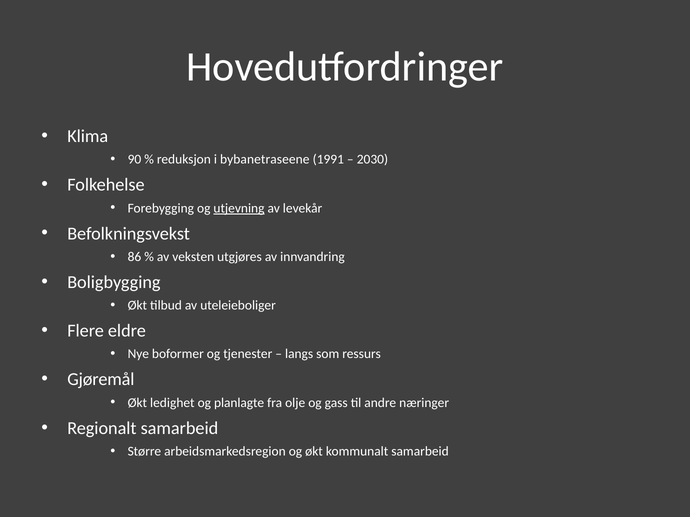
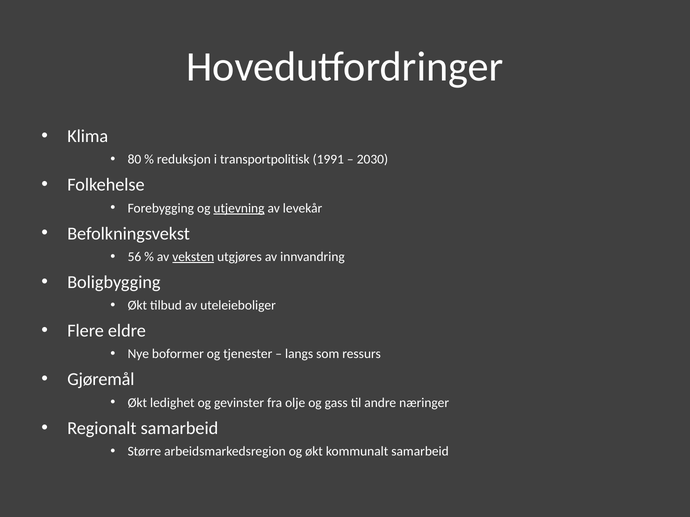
90: 90 -> 80
bybanetraseene: bybanetraseene -> transportpolitisk
86: 86 -> 56
veksten underline: none -> present
planlagte: planlagte -> gevinster
